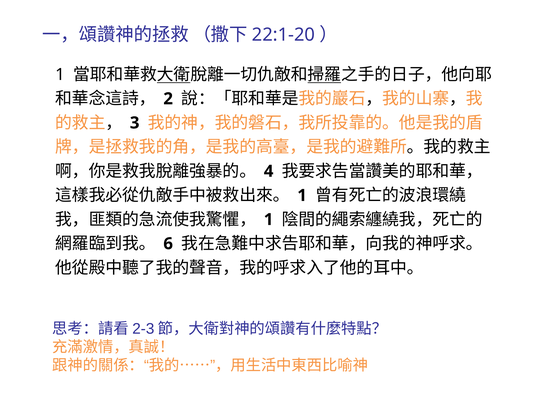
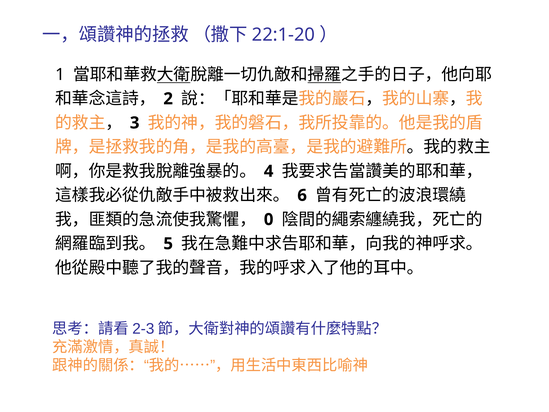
1 at (302, 195): 1 -> 6
1 at (269, 219): 1 -> 0
6: 6 -> 5
